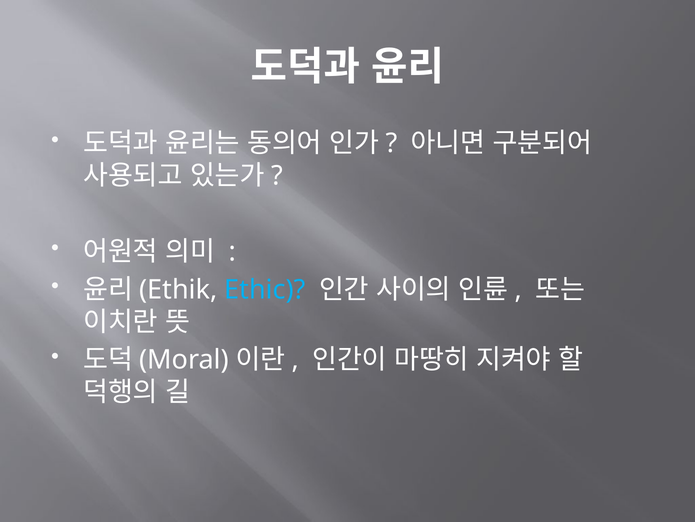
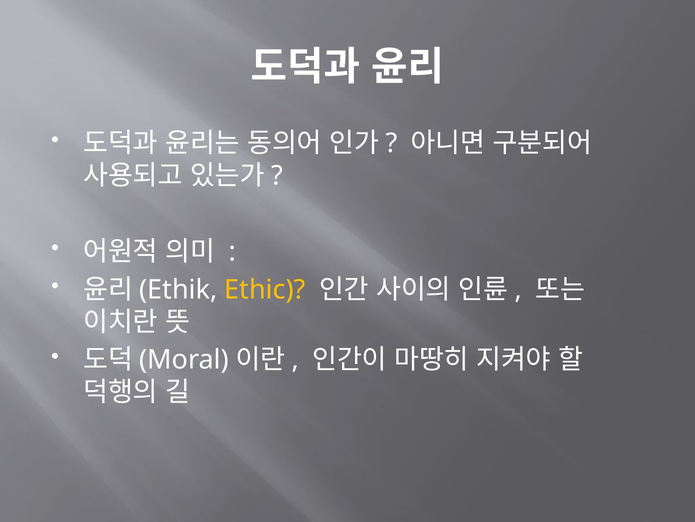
Ethic colour: light blue -> yellow
